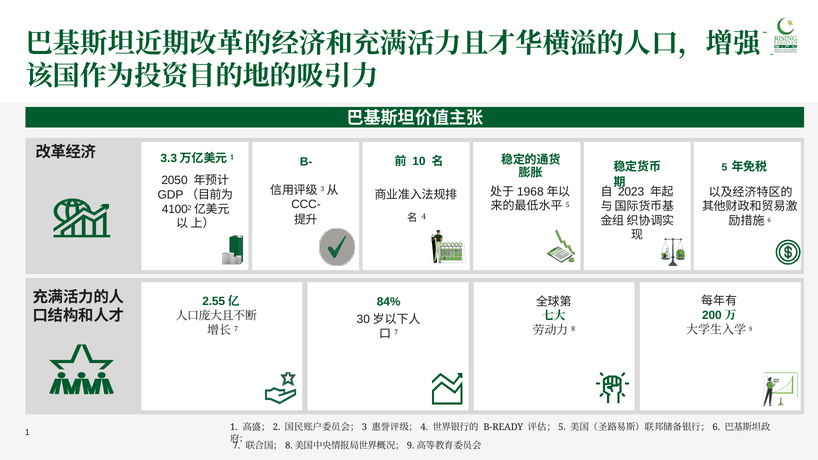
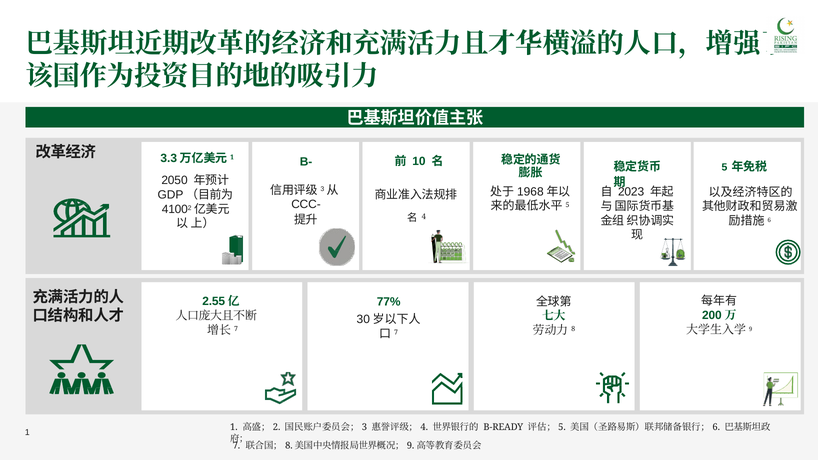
84%: 84% -> 77%
